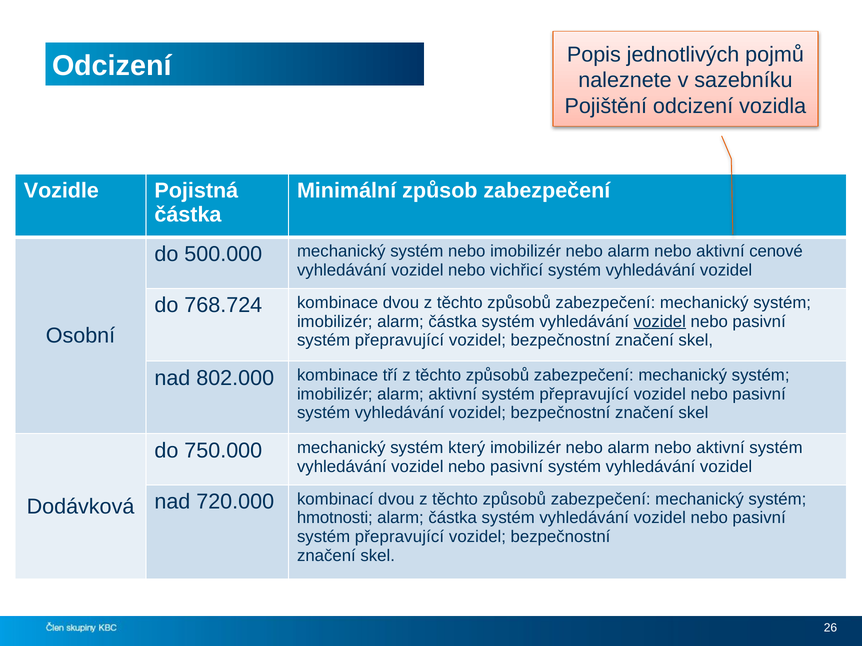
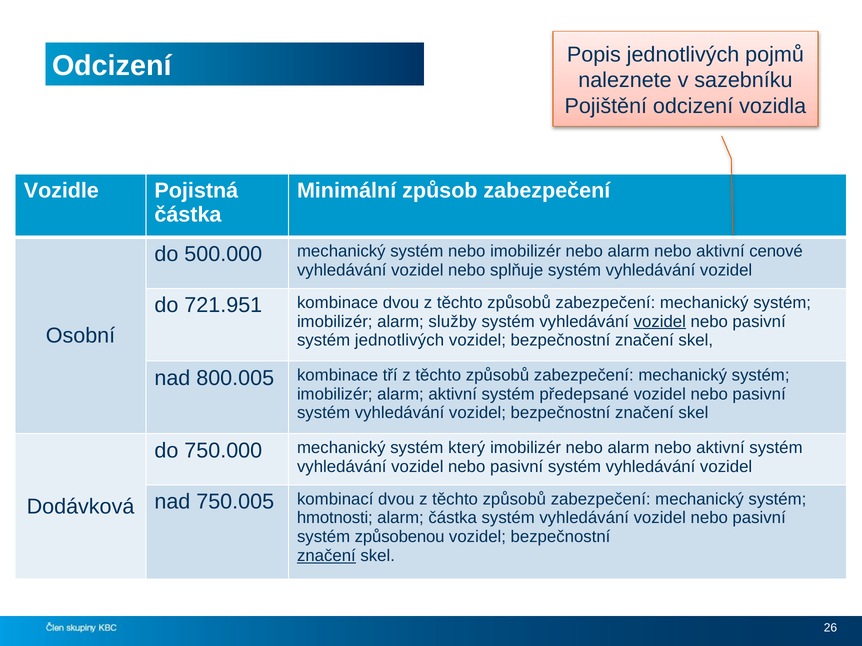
vichřicí: vichřicí -> splňuje
768.724: 768.724 -> 721.951
imobilizér alarm částka: částka -> služby
přepravující at (399, 341): přepravující -> jednotlivých
802.000: 802.000 -> 800.005
aktivní systém přepravující: přepravující -> předepsané
720.000: 720.000 -> 750.005
přepravující at (399, 537): přepravující -> způsobenou
značení at (326, 556) underline: none -> present
